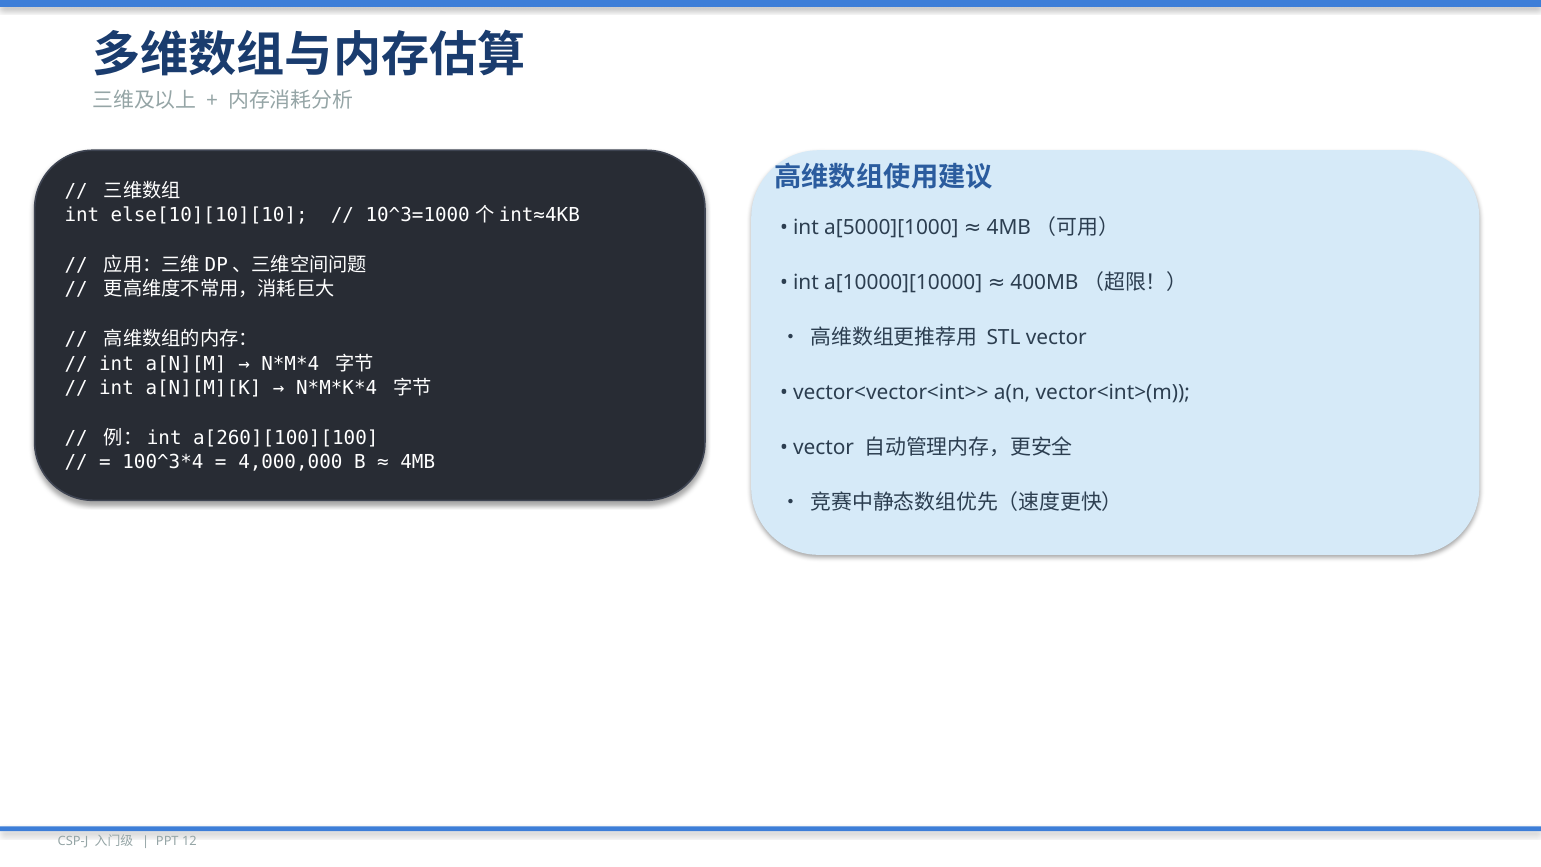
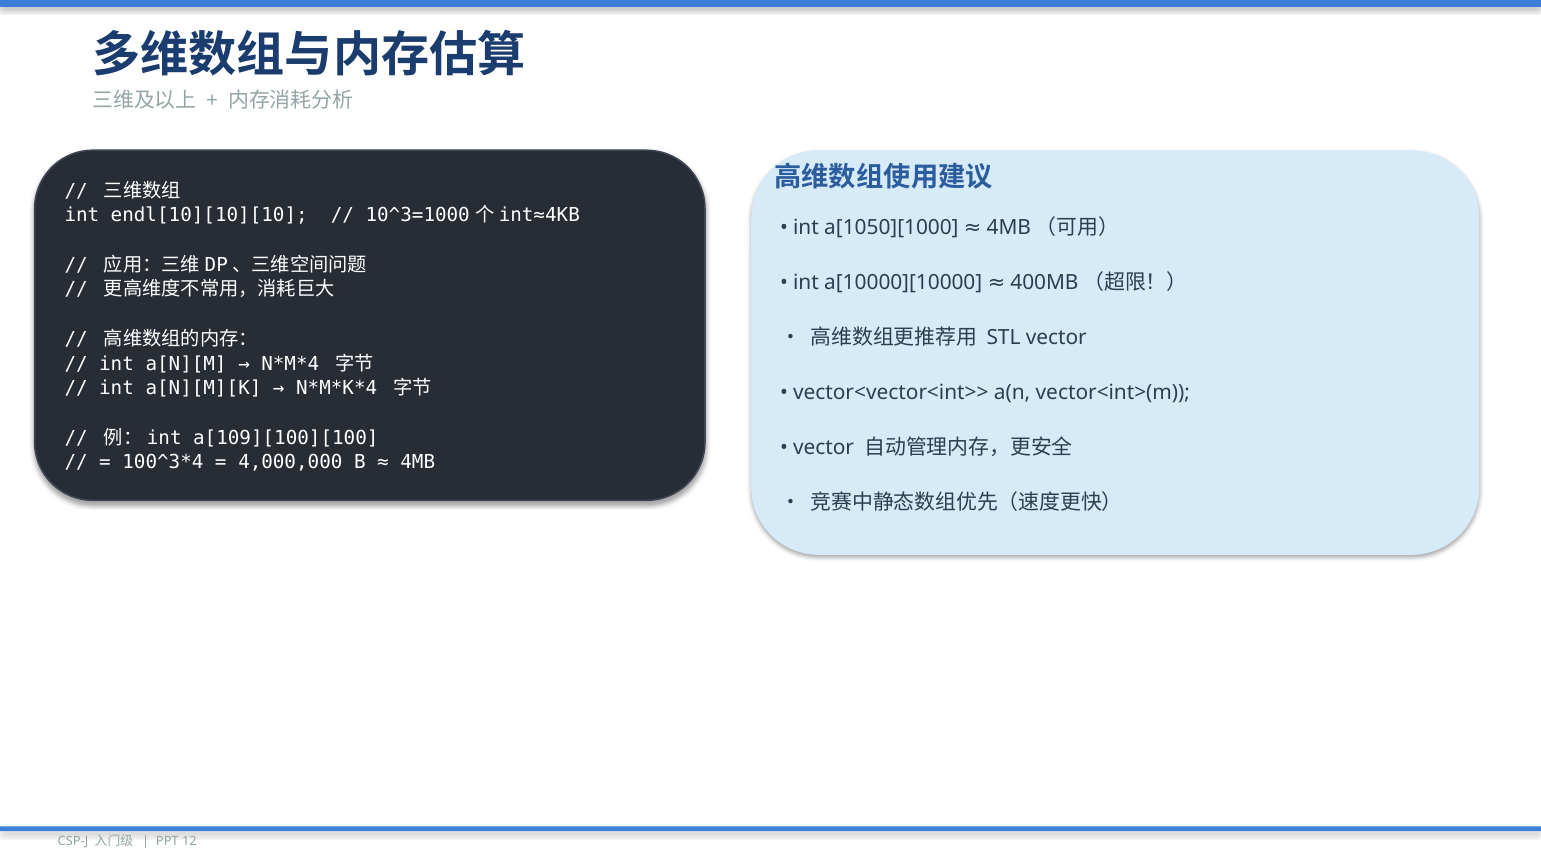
else[10][10][10: else[10][10][10 -> endl[10][10][10
a[5000][1000: a[5000][1000 -> a[1050][1000
a[260][100][100: a[260][100][100 -> a[109][100][100
